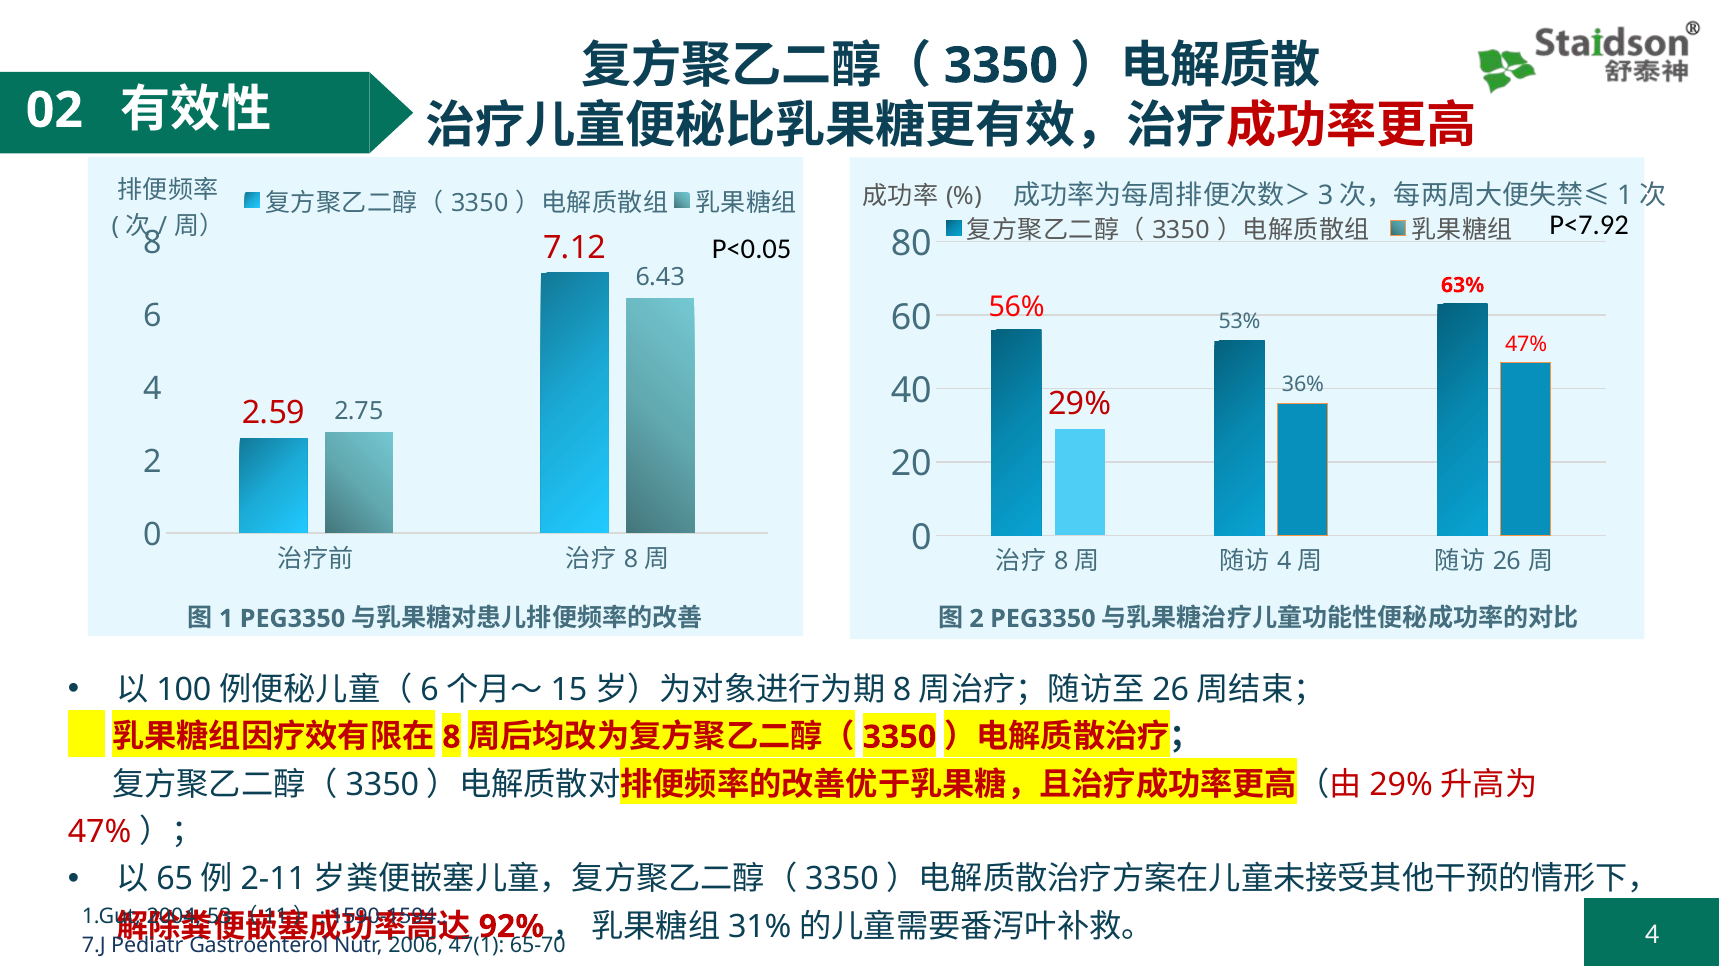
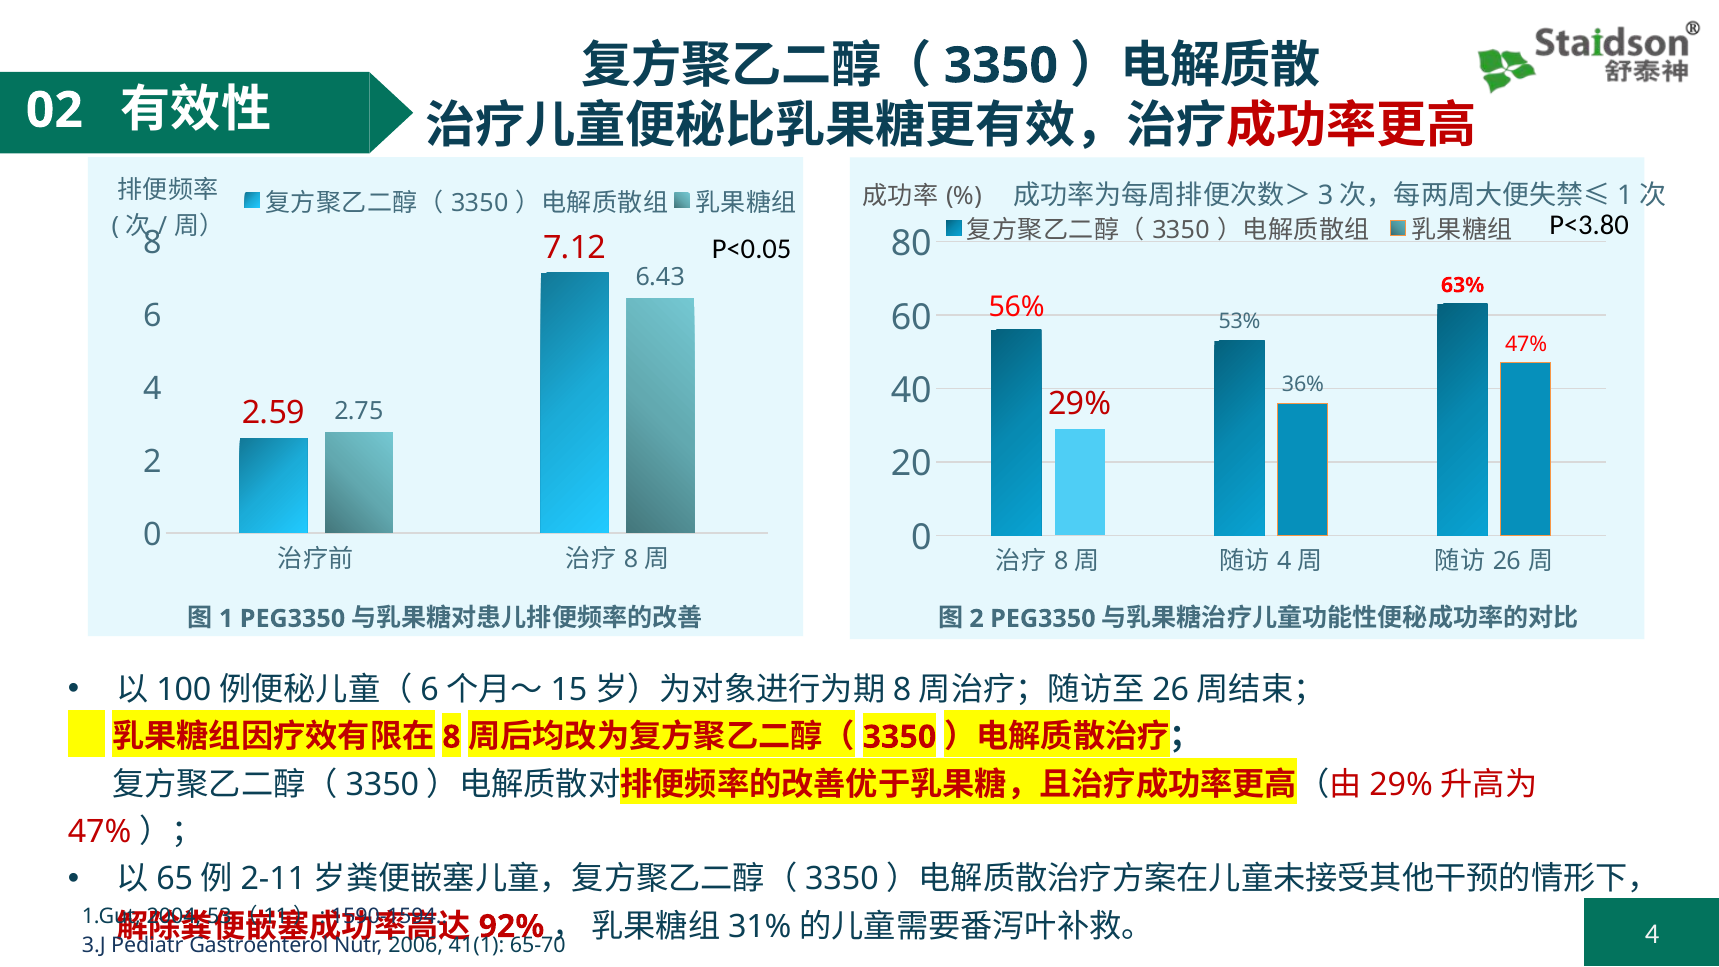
P<7.92: P<7.92 -> P<3.80
7.J: 7.J -> 3.J
47(1: 47(1 -> 41(1
